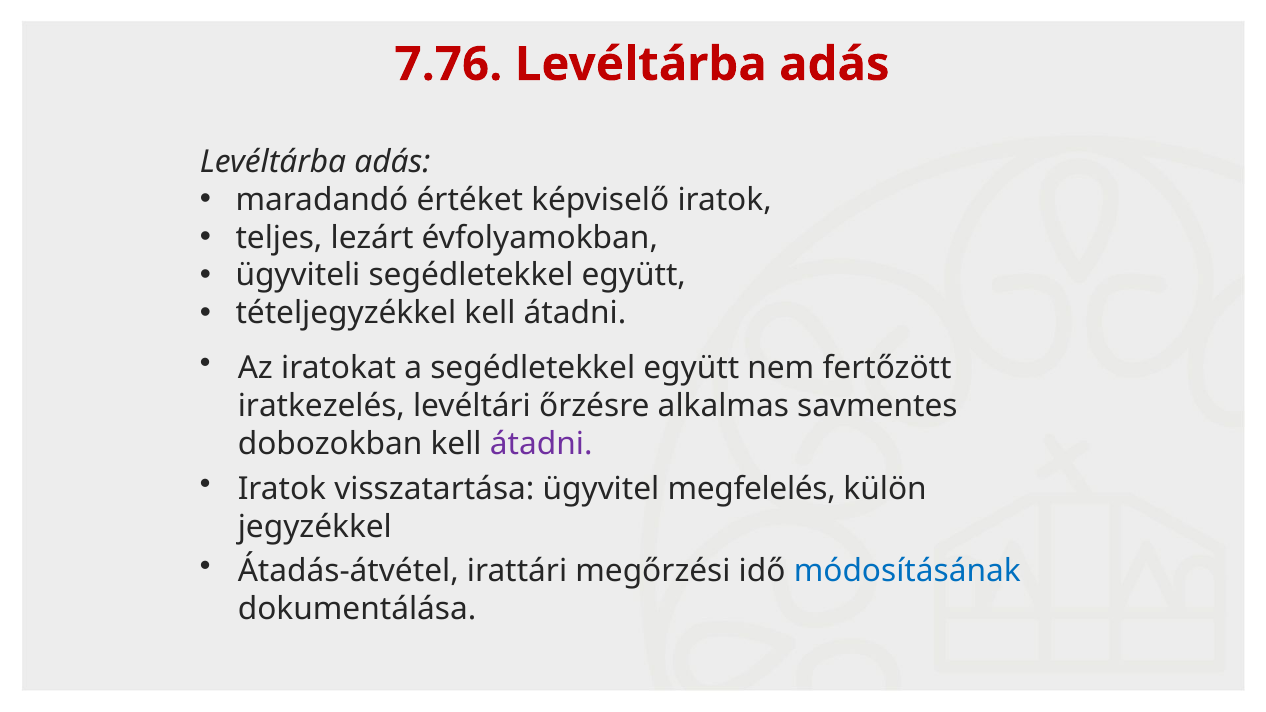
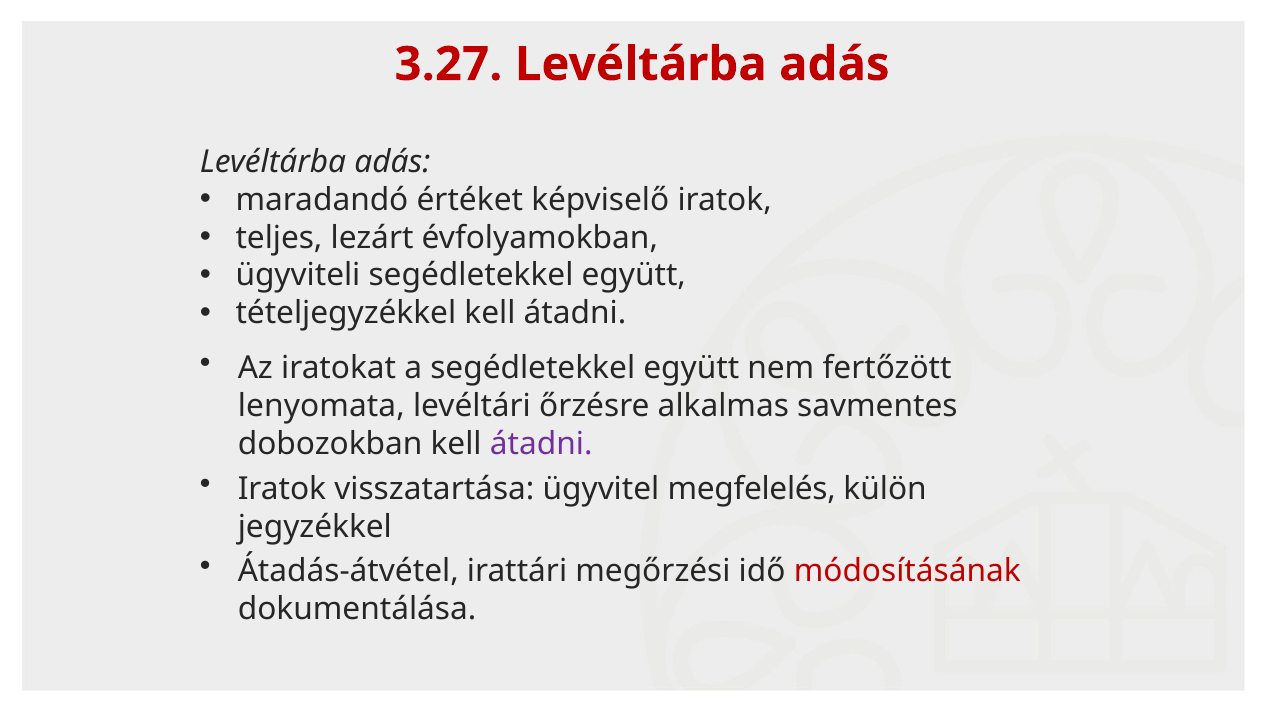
7.76: 7.76 -> 3.27
iratkezelés: iratkezelés -> lenyomata
módosításának colour: blue -> red
